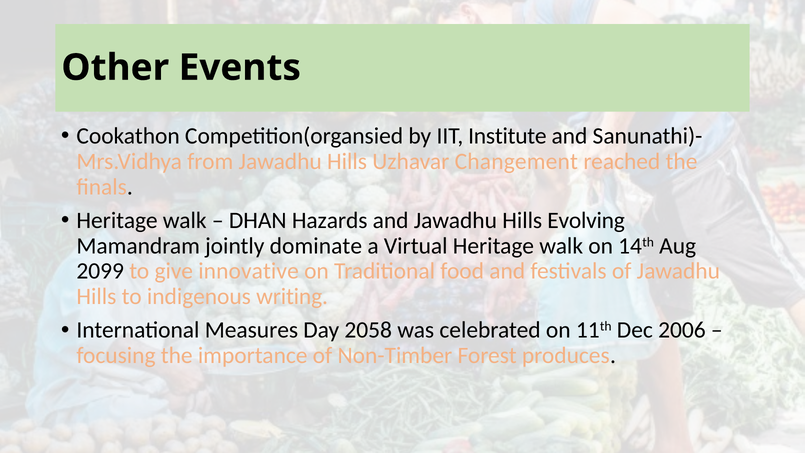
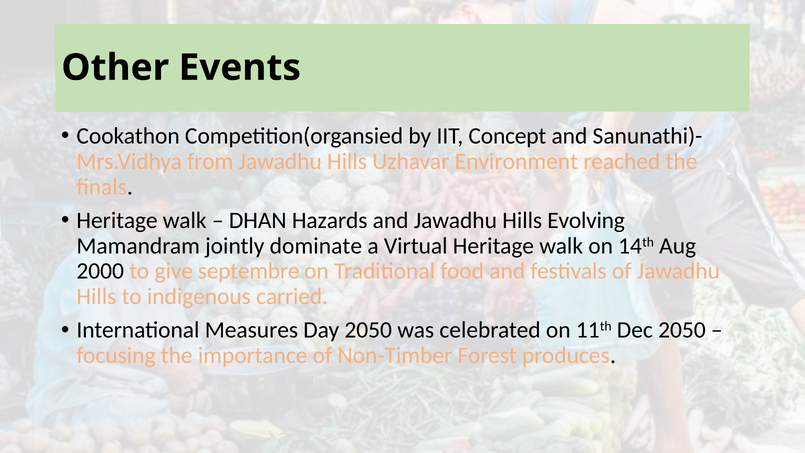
Institute: Institute -> Concept
Changement: Changement -> Environment
2099: 2099 -> 2000
innovative: innovative -> septembre
writing: writing -> carried
Day 2058: 2058 -> 2050
Dec 2006: 2006 -> 2050
